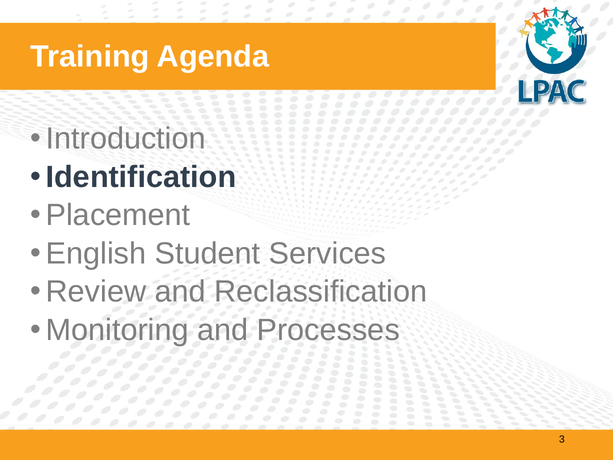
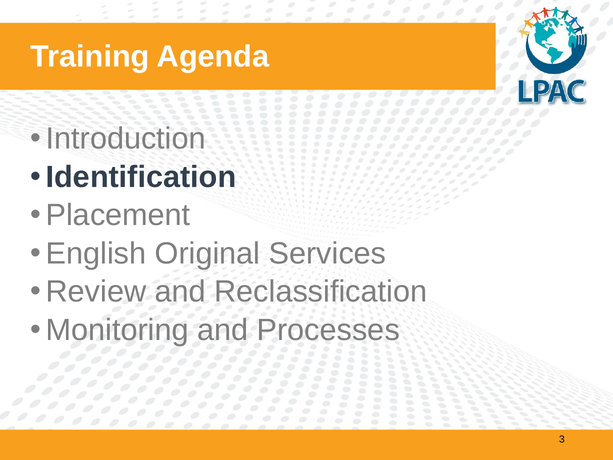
Student: Student -> Original
